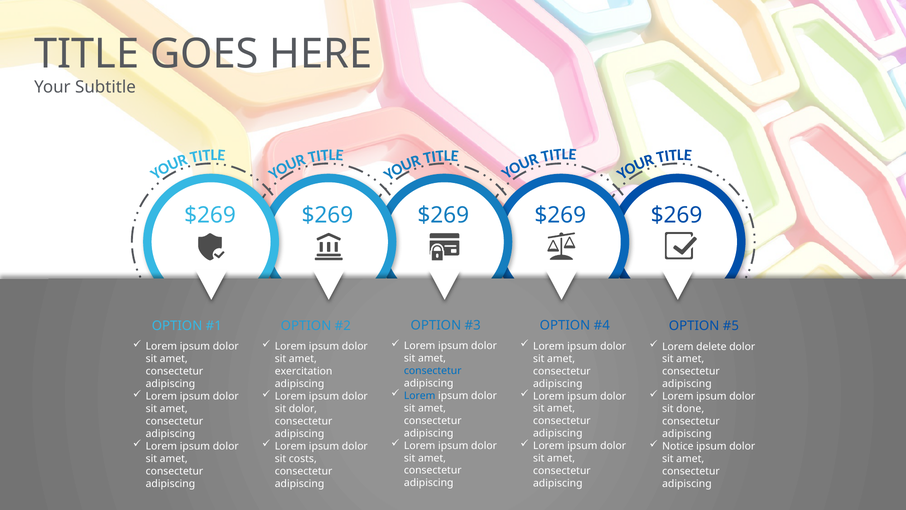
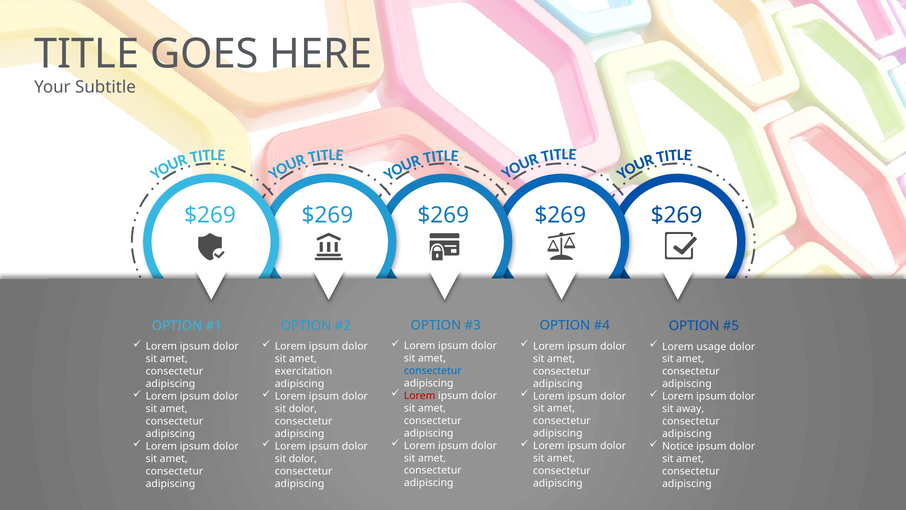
delete: delete -> usage
Lorem at (420, 395) colour: blue -> red
done: done -> away
costs at (303, 458): costs -> dolor
